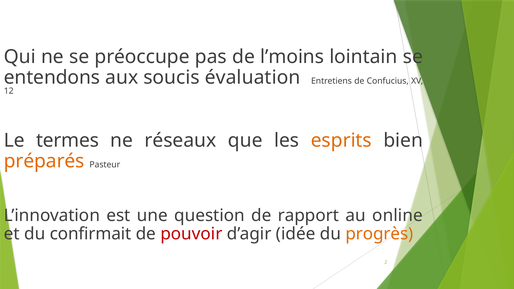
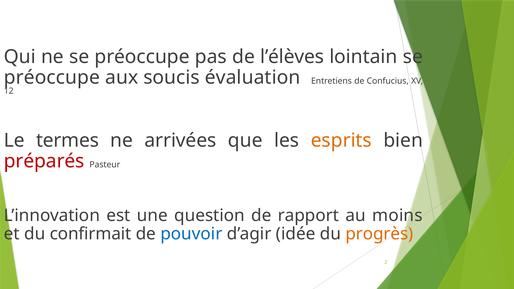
l’moins: l’moins -> l’élèves
entendons at (52, 78): entendons -> préoccupe
réseaux: réseaux -> arrivées
préparés colour: orange -> red
online: online -> moins
pouvoir colour: red -> blue
